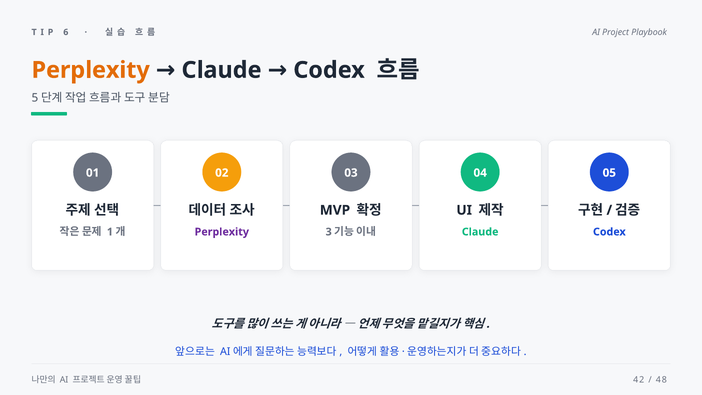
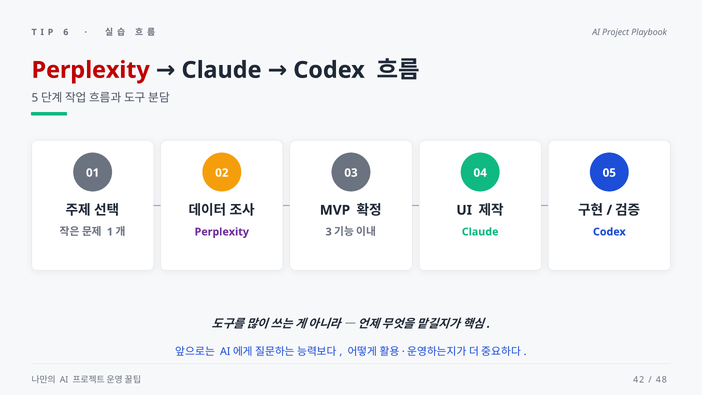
Perplexity at (91, 70) colour: orange -> red
